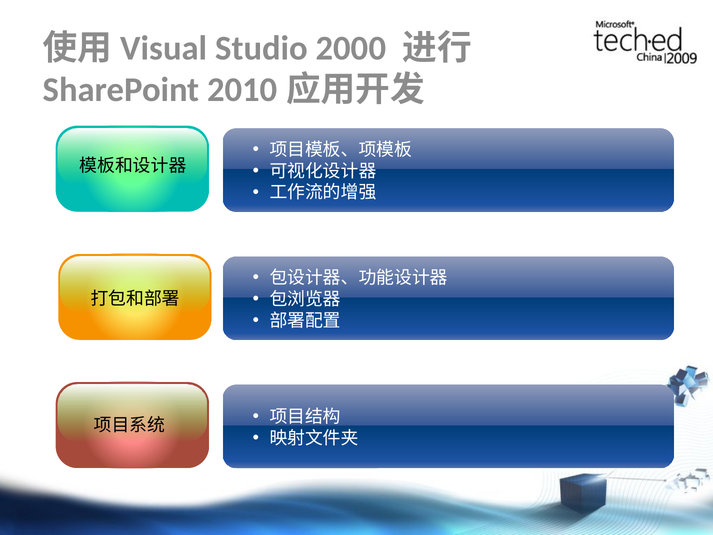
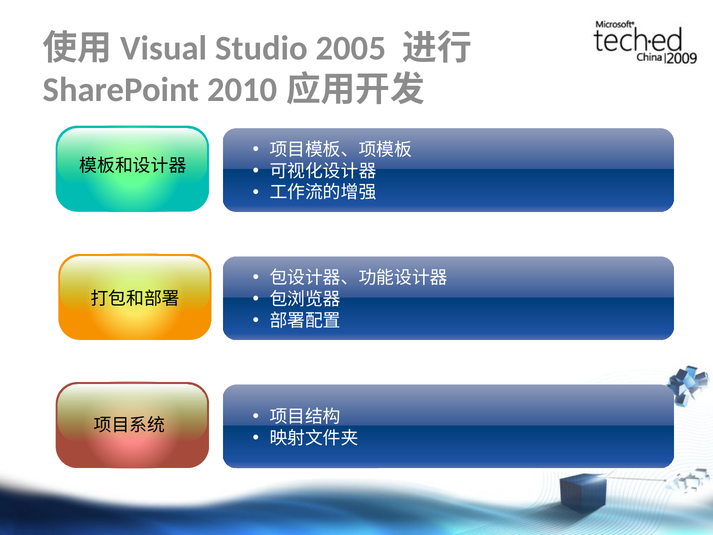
2000: 2000 -> 2005
